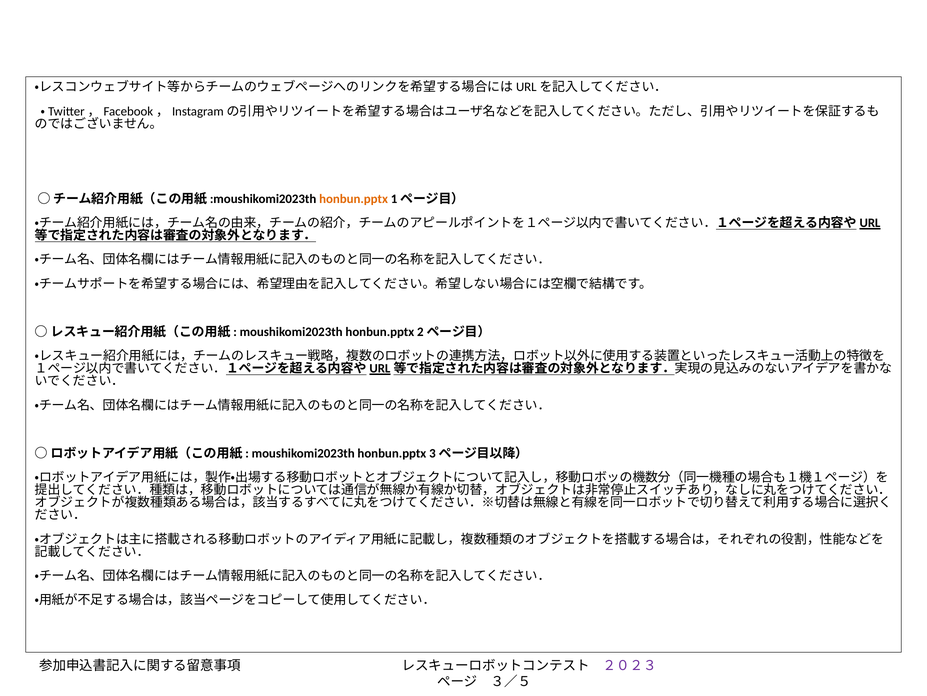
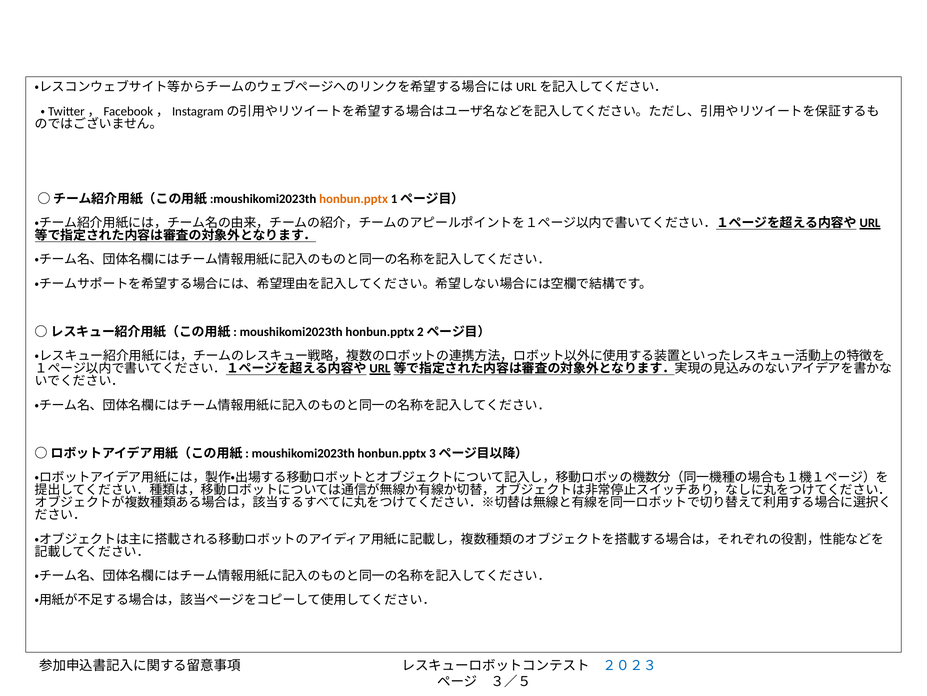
２０２３ colour: purple -> blue
